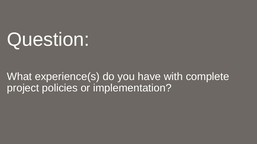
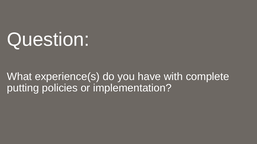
project: project -> putting
